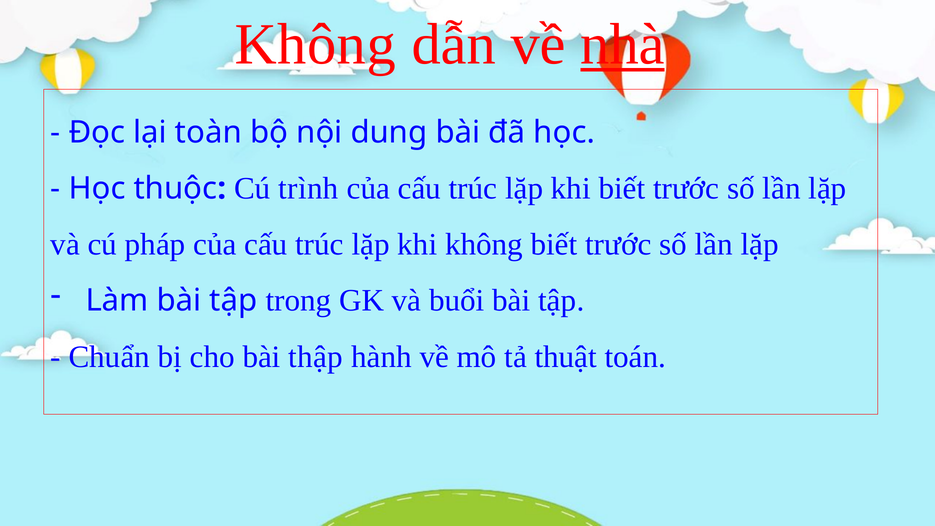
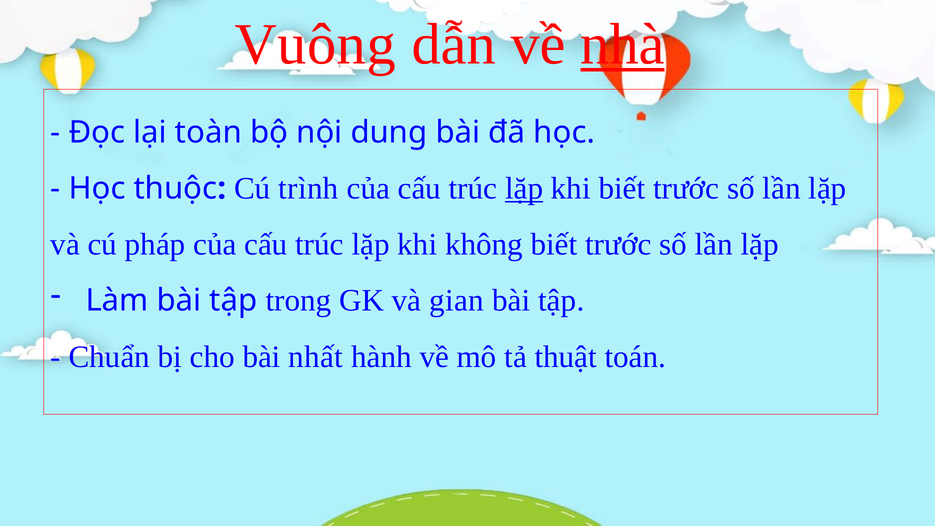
Không at (315, 45): Không -> Vuông
lặp at (524, 188) underline: none -> present
buổi: buổi -> gian
thập: thập -> nhất
